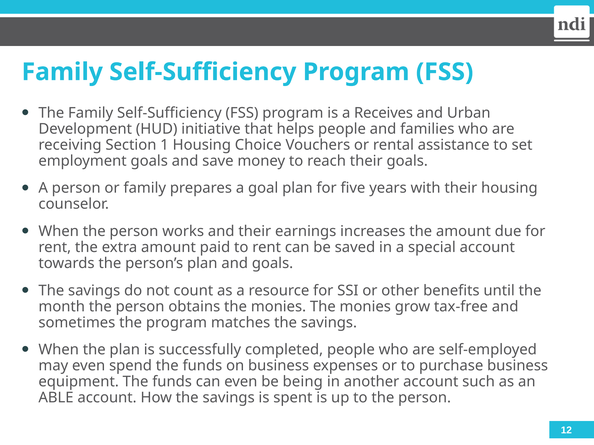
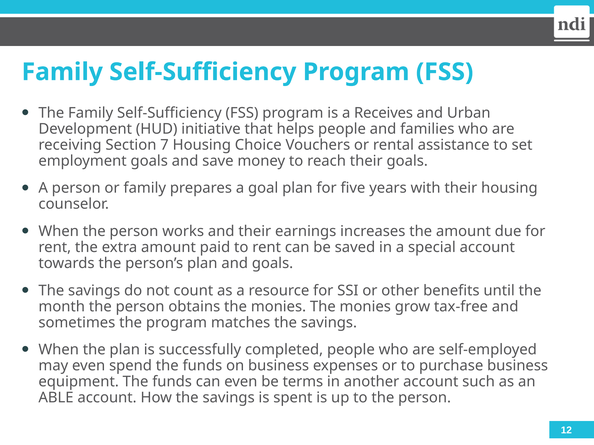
1: 1 -> 7
being: being -> terms
